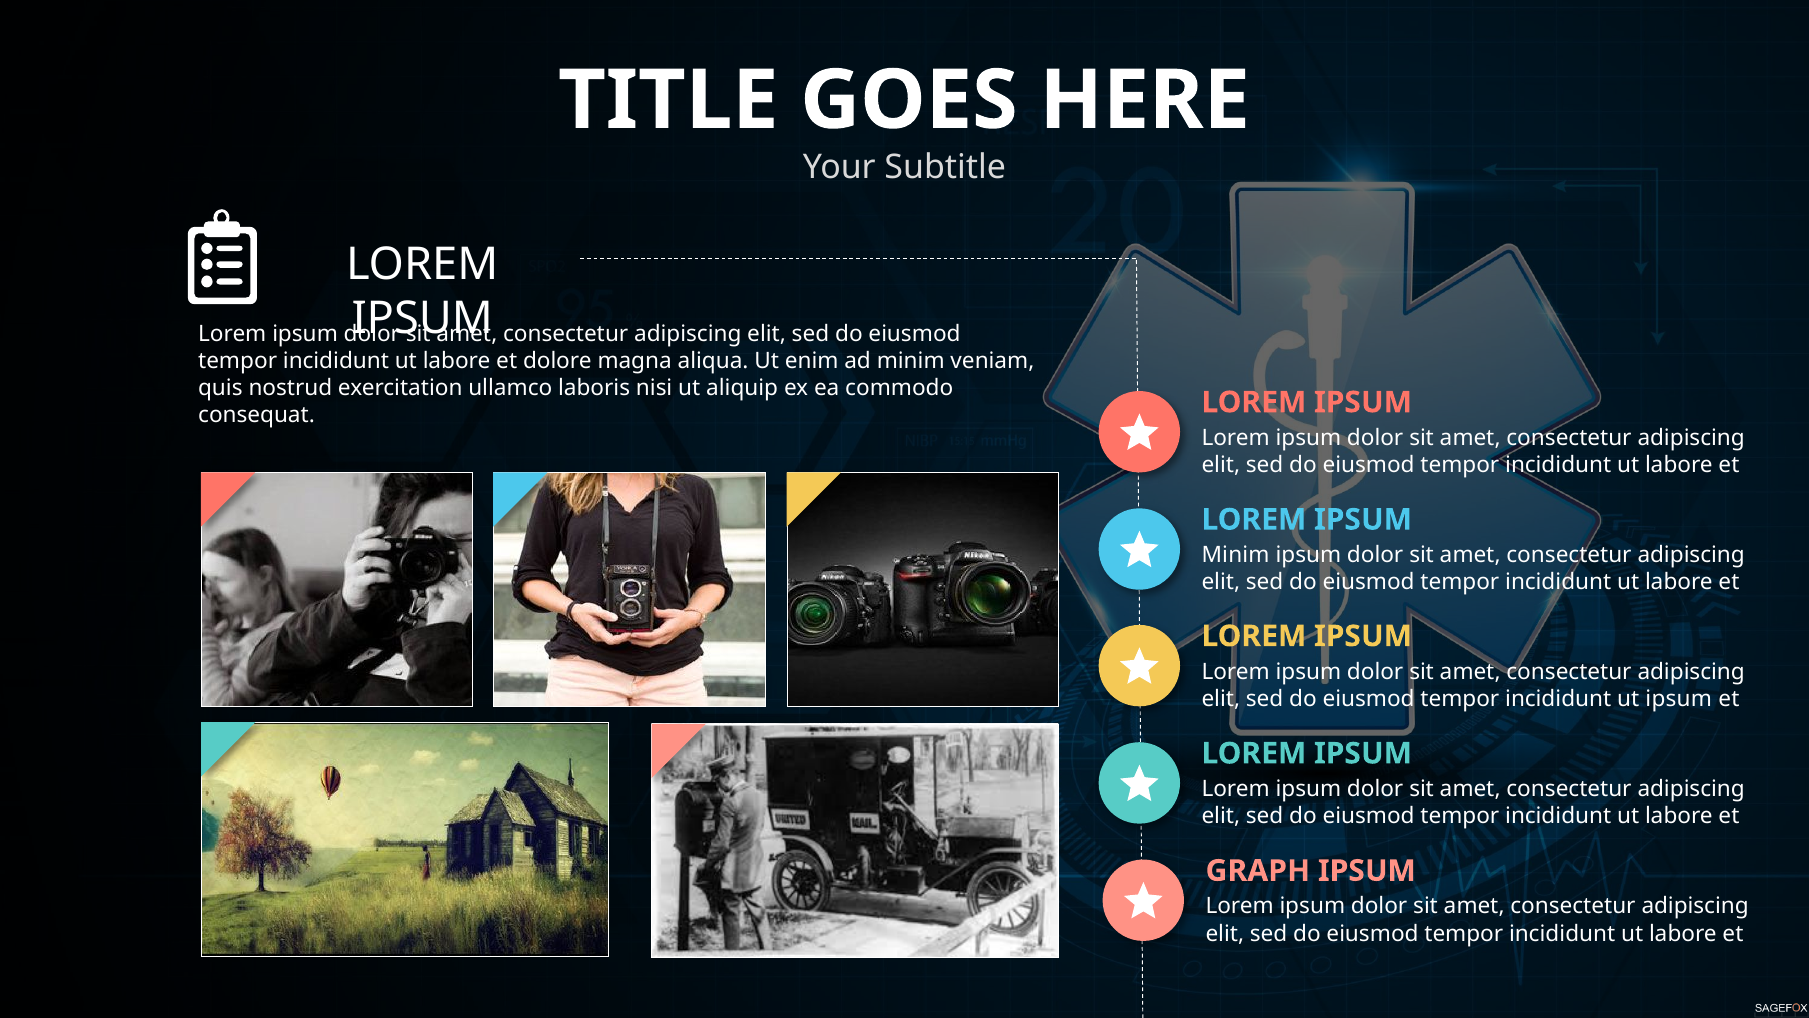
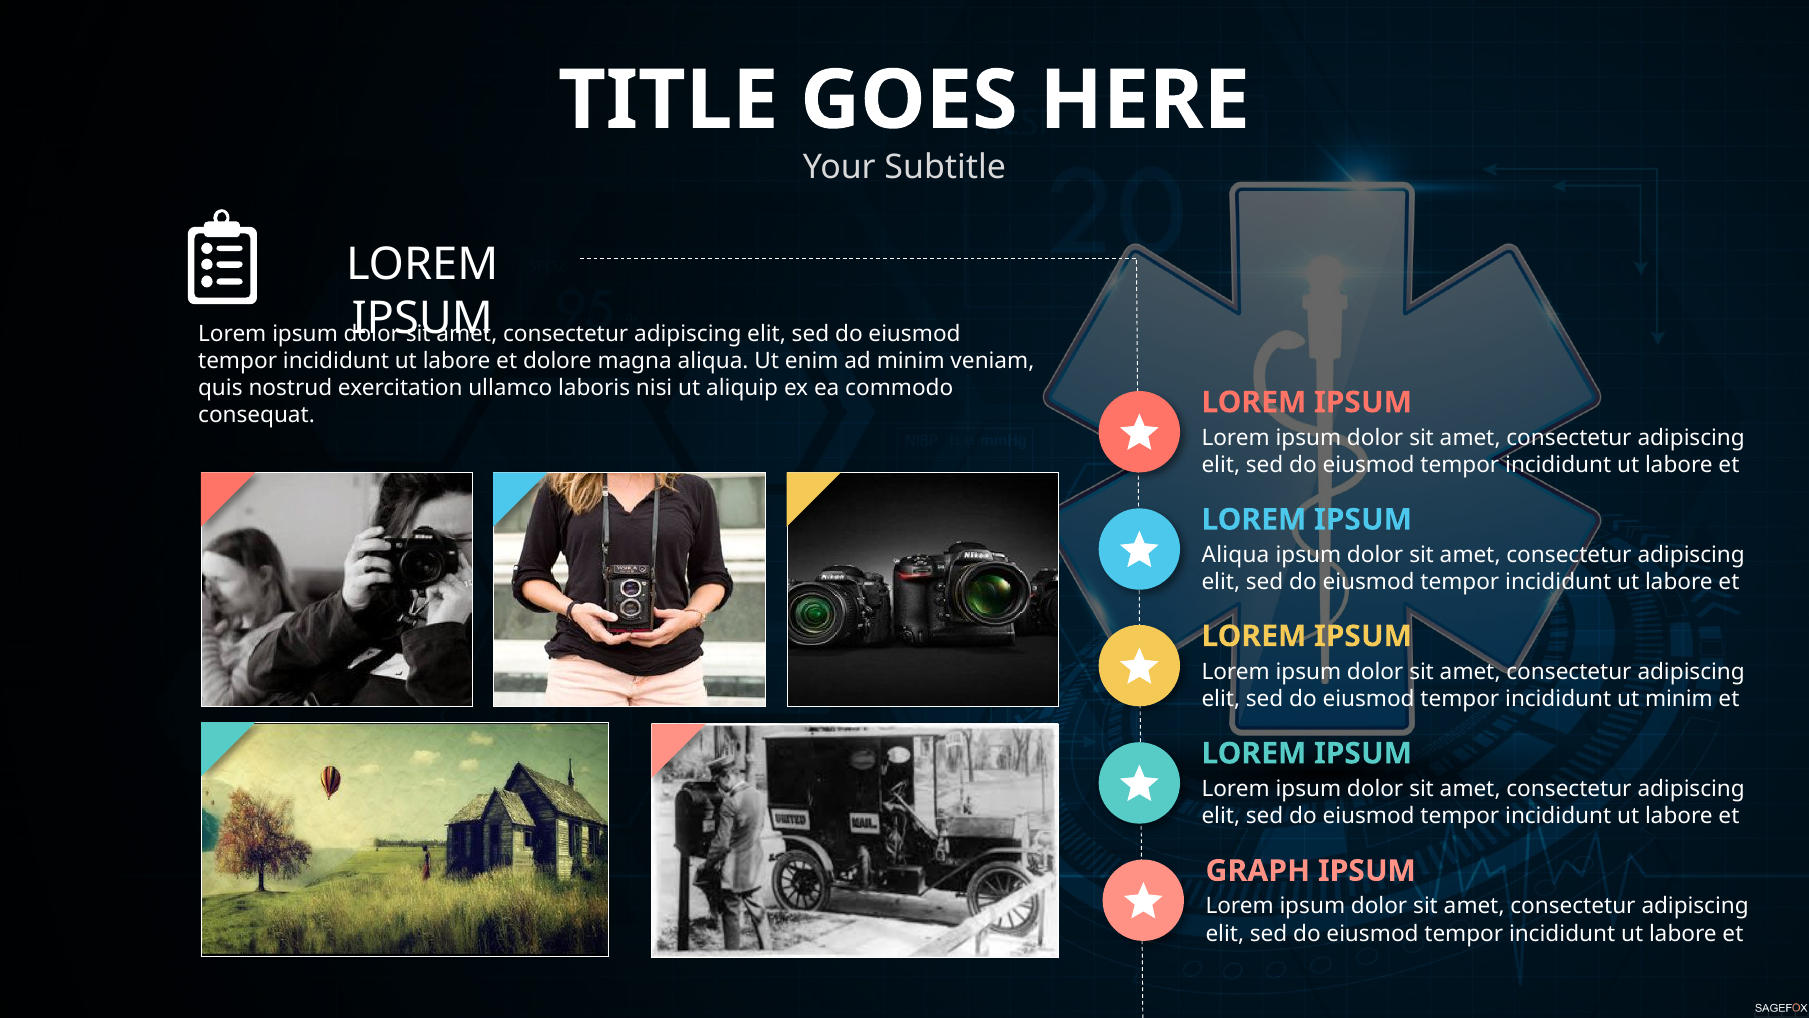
Minim at (1236, 555): Minim -> Aliqua
ut ipsum: ipsum -> minim
